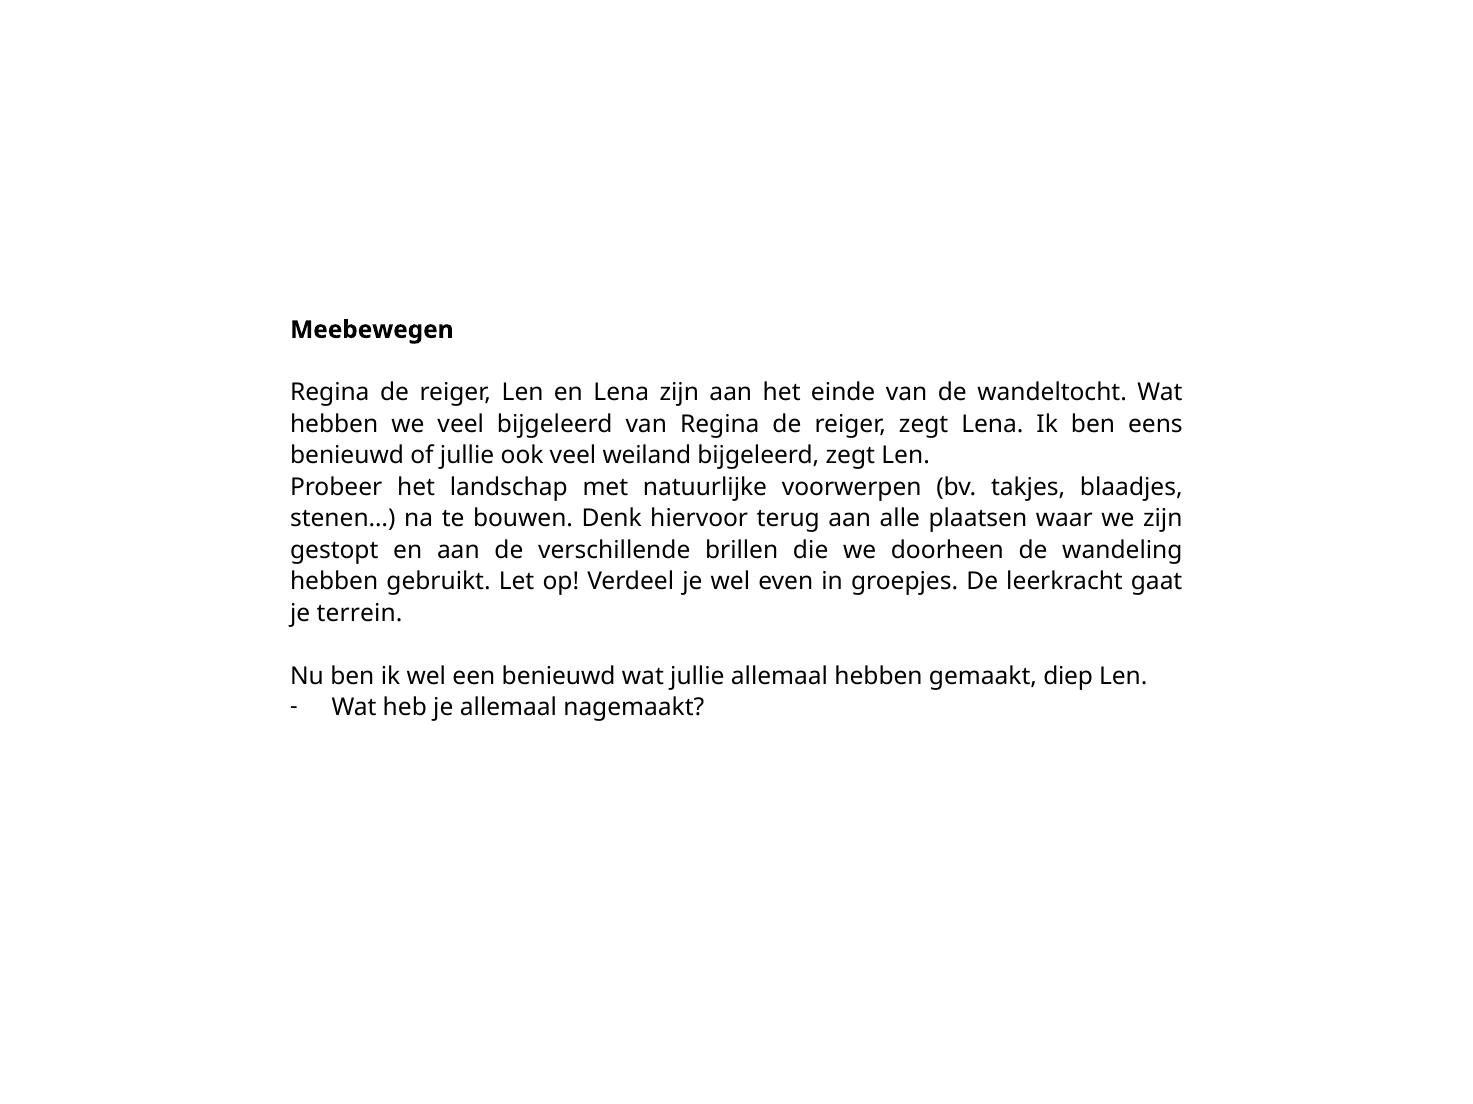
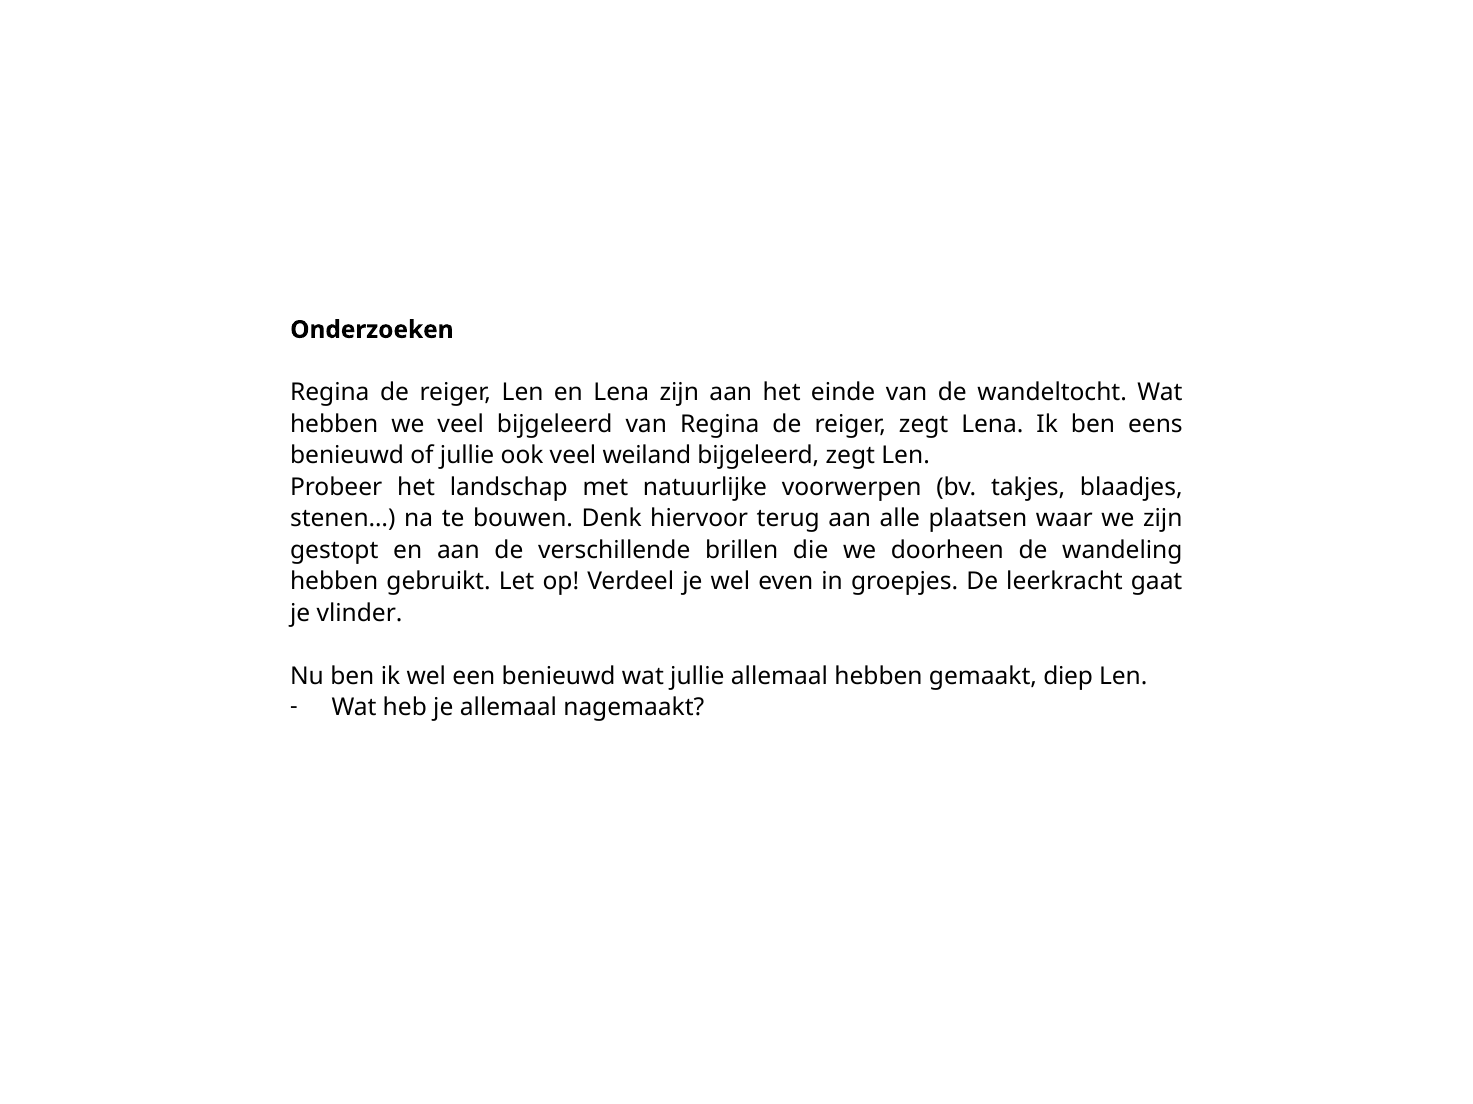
Meebewegen: Meebewegen -> Onderzoeken
terrein: terrein -> vlinder
